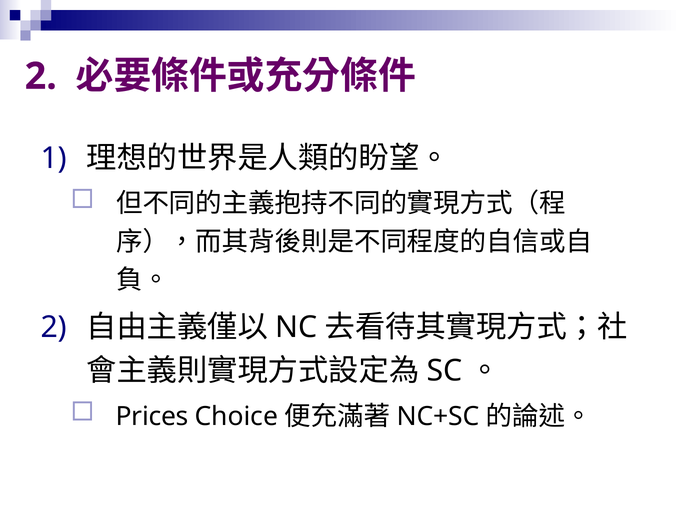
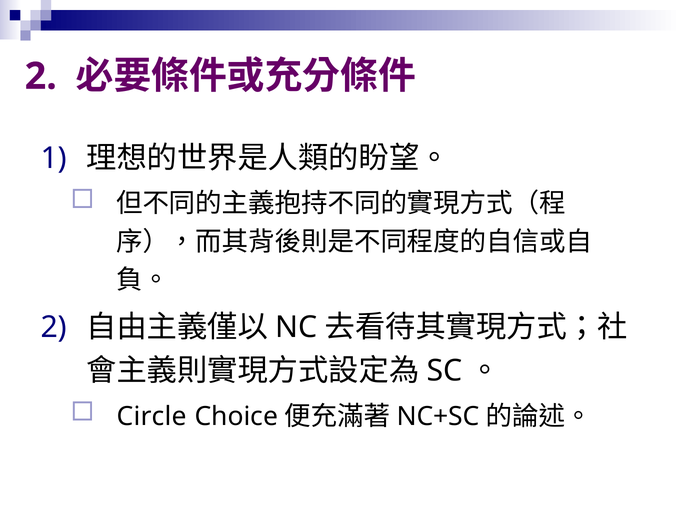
Prices: Prices -> Circle
